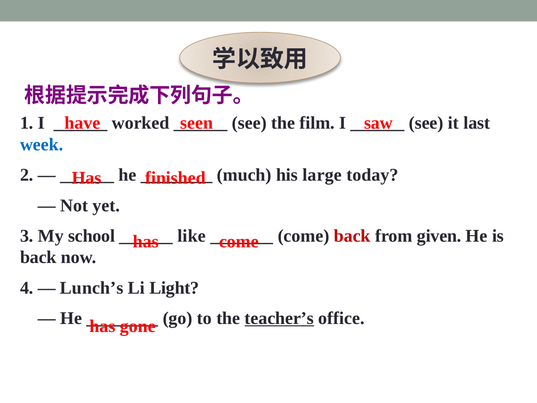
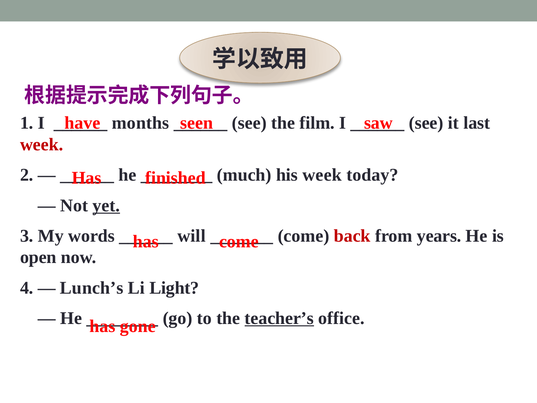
worked: worked -> months
week at (42, 144) colour: blue -> red
his large: large -> week
yet underline: none -> present
school: school -> words
like: like -> will
given: given -> years
back at (38, 257): back -> open
